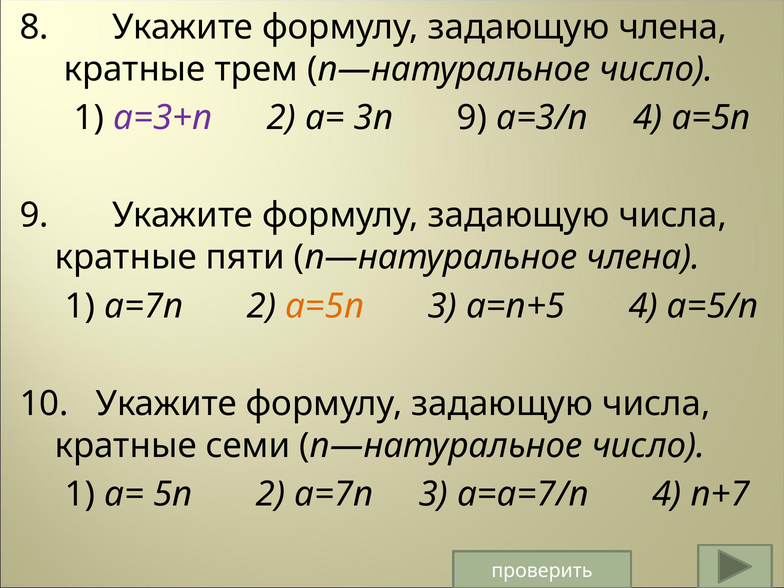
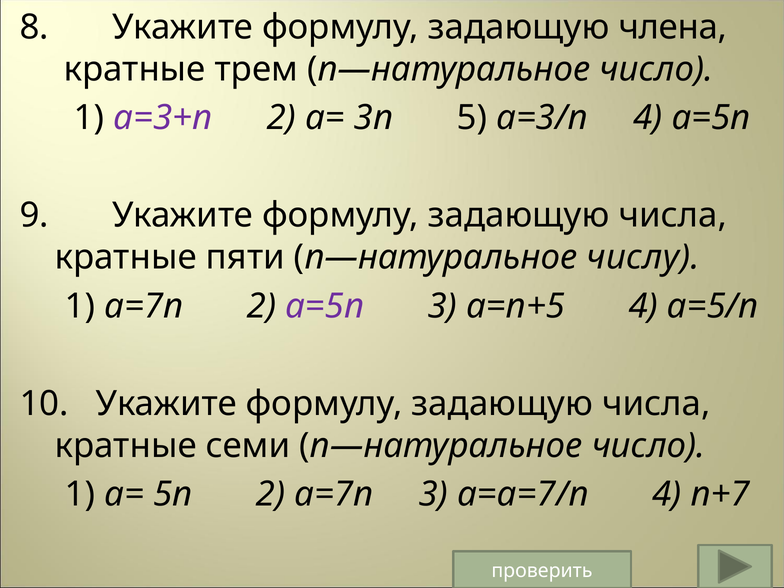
3n 9: 9 -> 5
n—натуральное члена: члена -> числу
a=5n at (325, 306) colour: orange -> purple
